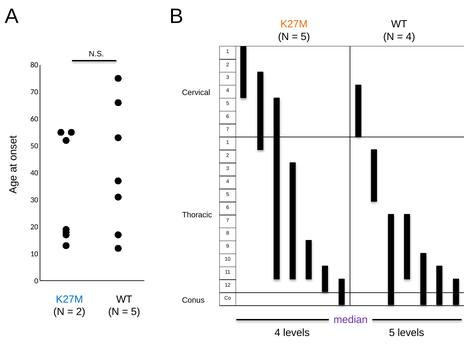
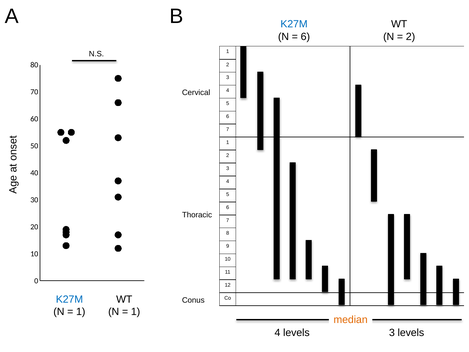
K27M at (294, 24) colour: orange -> blue
5 at (305, 37): 5 -> 6
4 at (411, 37): 4 -> 2
2 at (81, 312): 2 -> 1
5 at (136, 312): 5 -> 1
median colour: purple -> orange
levels 5: 5 -> 3
